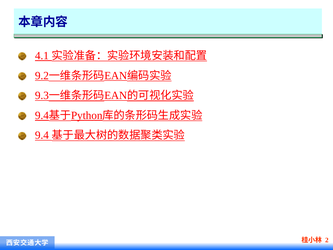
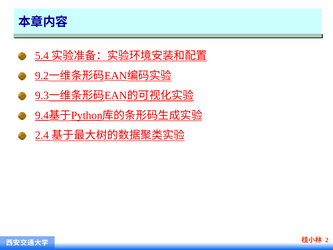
4.1: 4.1 -> 5.4
9.4: 9.4 -> 2.4
